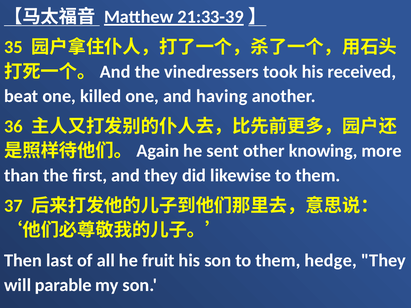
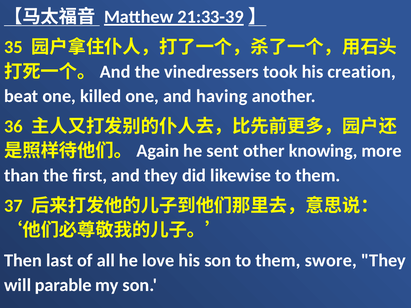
received: received -> creation
fruit: fruit -> love
hedge: hedge -> swore
